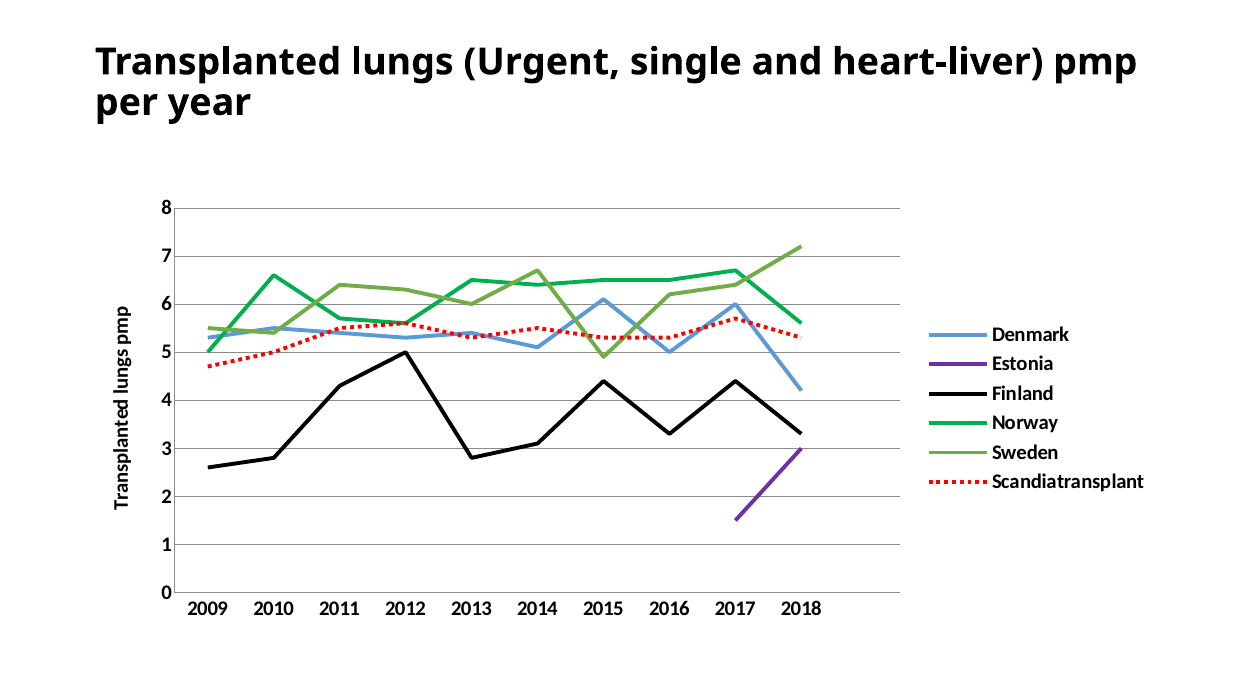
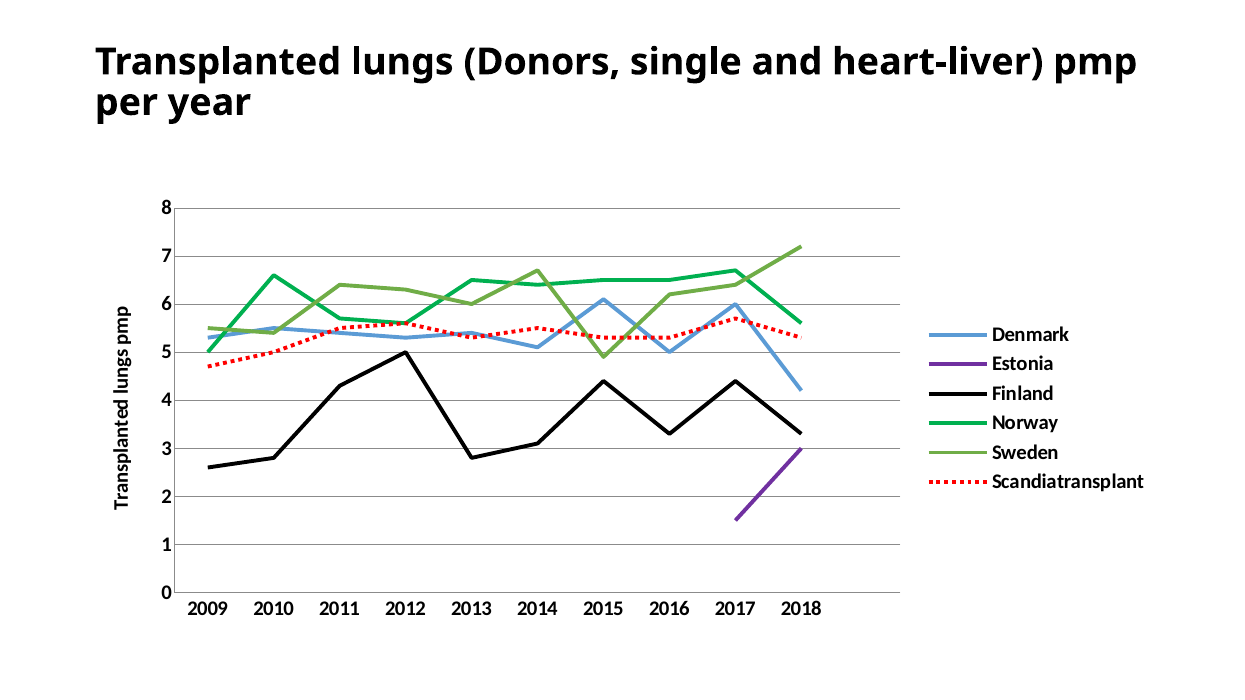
Urgent: Urgent -> Donors
